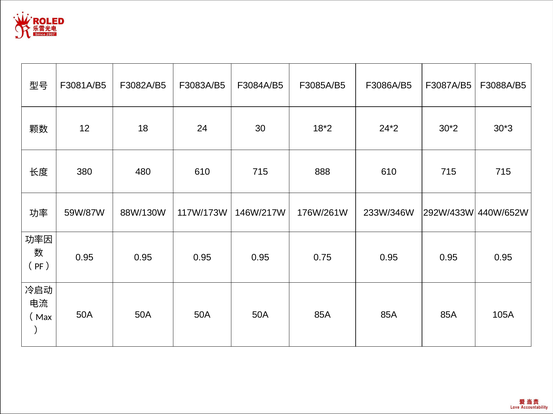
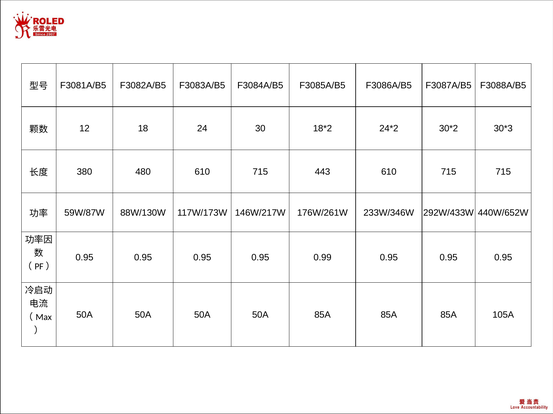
888: 888 -> 443
0.75: 0.75 -> 0.99
